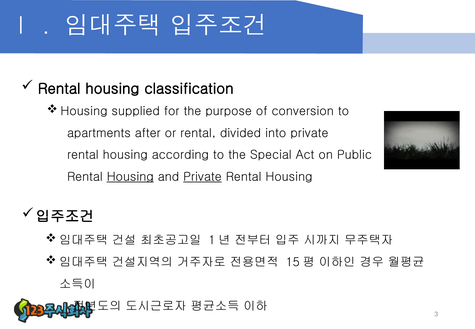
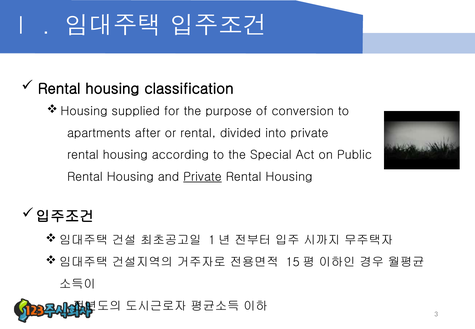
Housing at (130, 177) underline: present -> none
